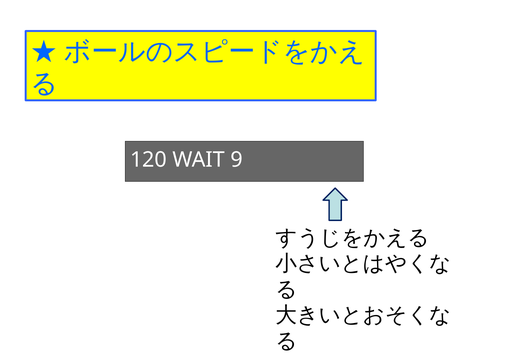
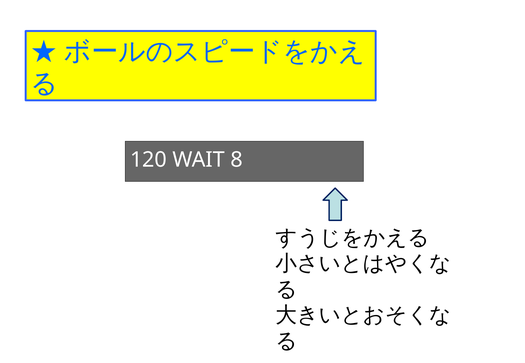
9: 9 -> 8
